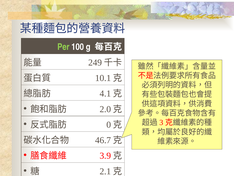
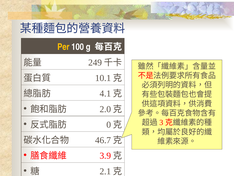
Per colour: light green -> yellow
